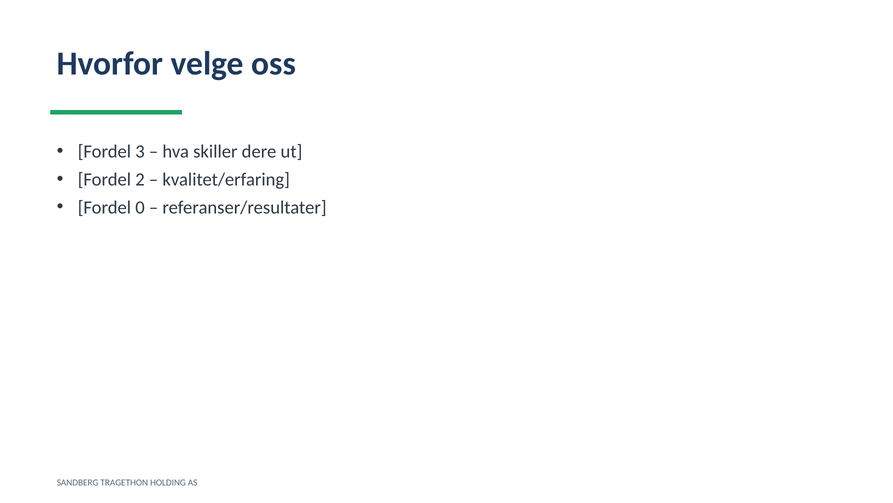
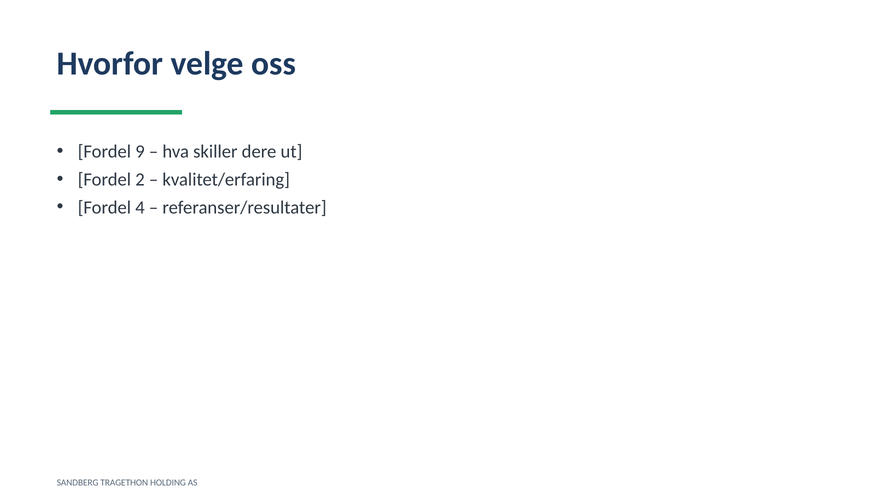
3: 3 -> 9
0: 0 -> 4
